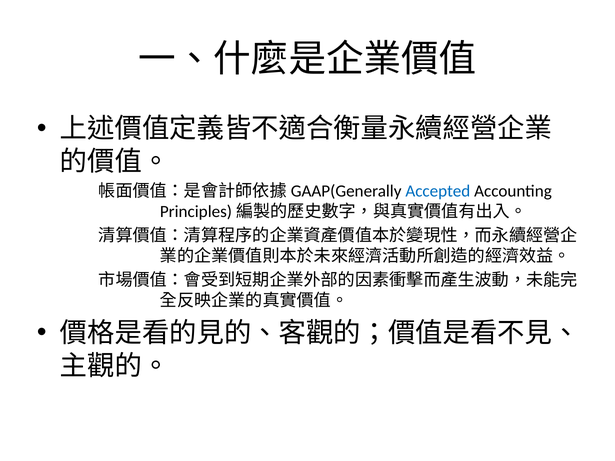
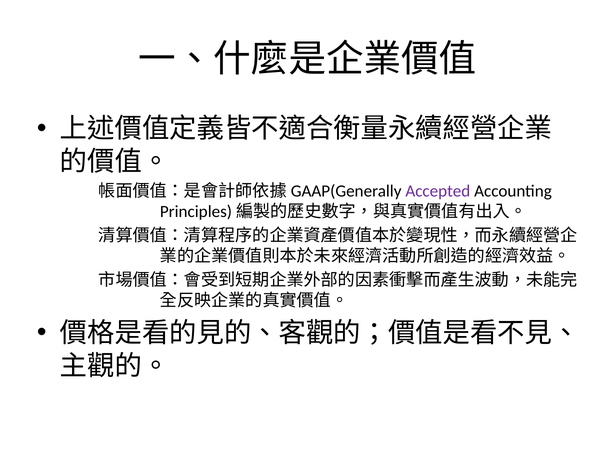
Accepted colour: blue -> purple
